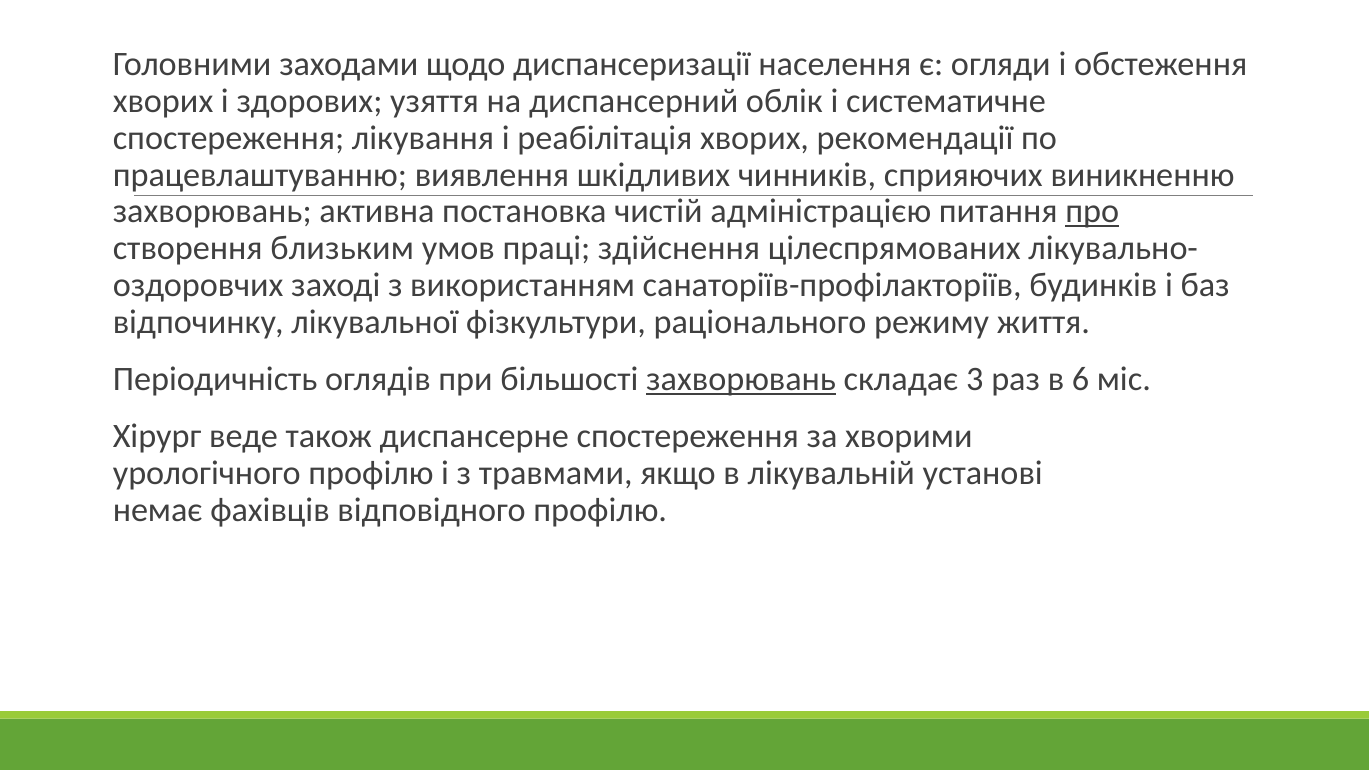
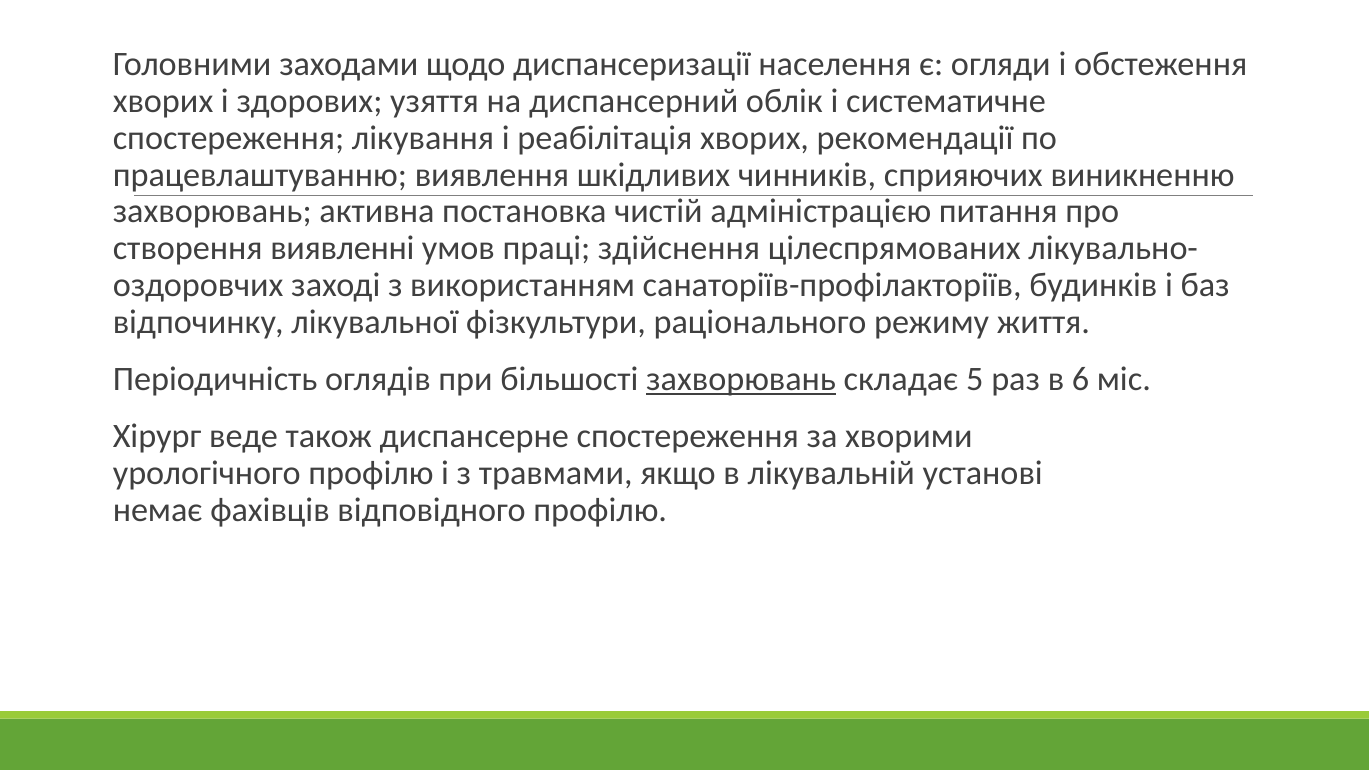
про underline: present -> none
близьким: близьким -> виявленні
3: 3 -> 5
